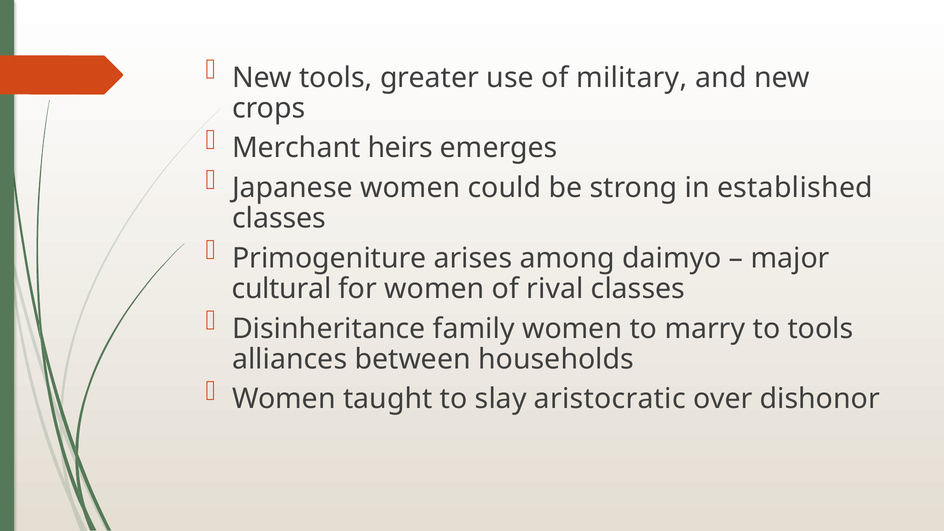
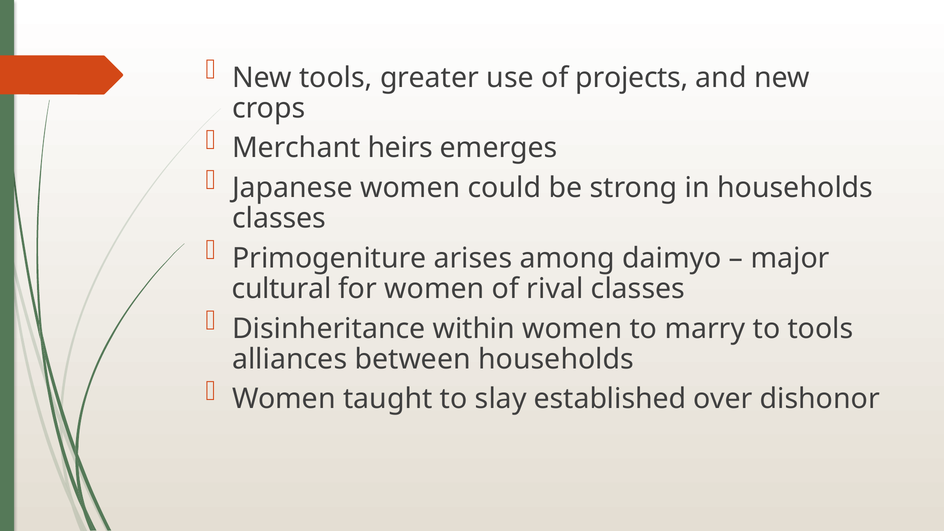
military: military -> projects
in established: established -> households
family: family -> within
aristocratic: aristocratic -> established
